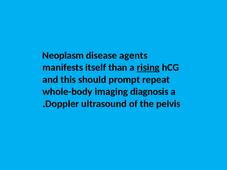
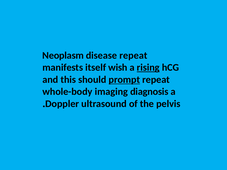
disease agents: agents -> repeat
than: than -> wish
prompt underline: none -> present
